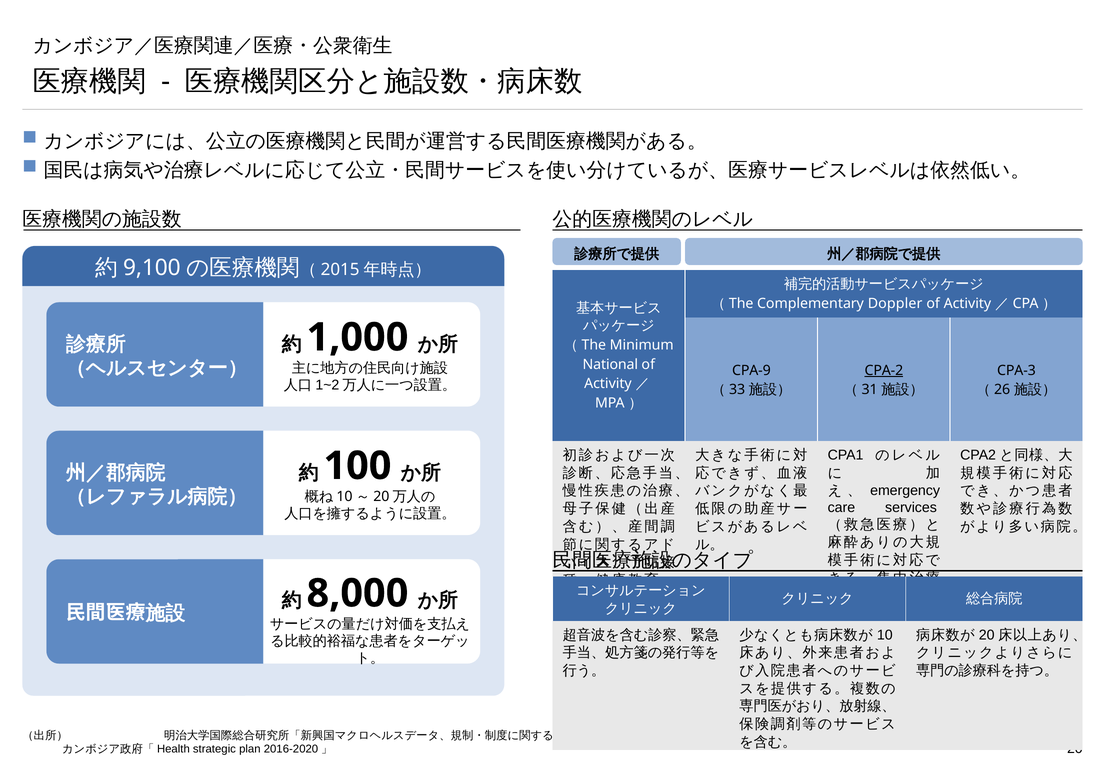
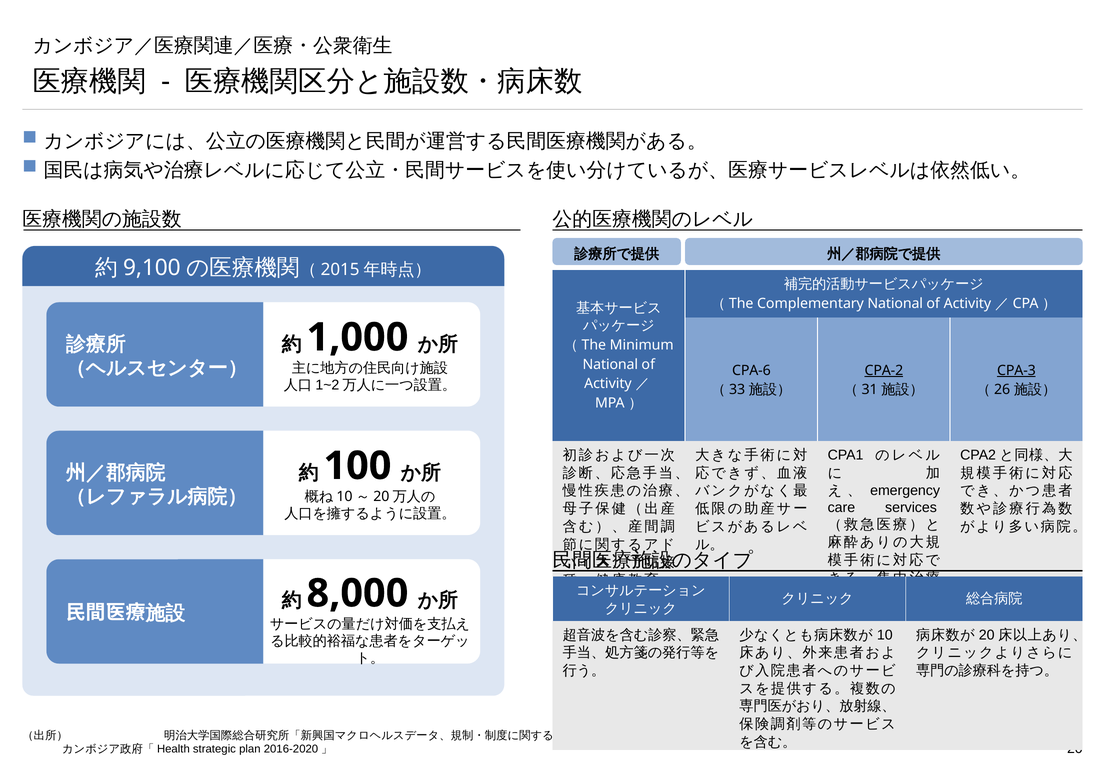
Complementary Doppler: Doppler -> National
CPA-9: CPA-9 -> CPA-6
CPA-3 underline: none -> present
